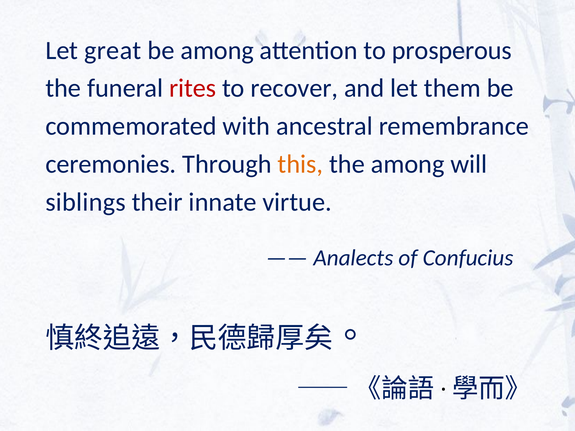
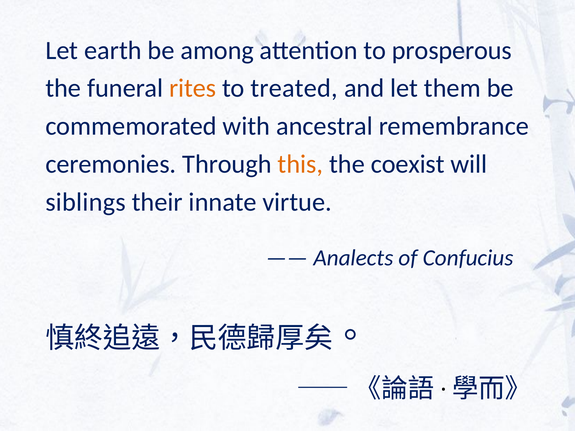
great: great -> earth
rites colour: red -> orange
recover: recover -> treated
the among: among -> coexist
